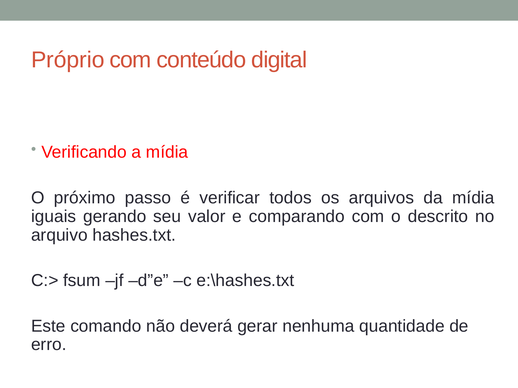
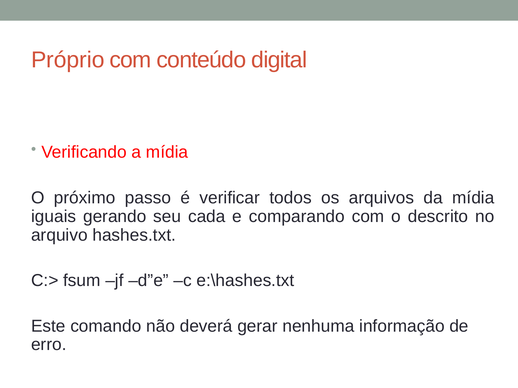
valor: valor -> cada
quantidade: quantidade -> informação
